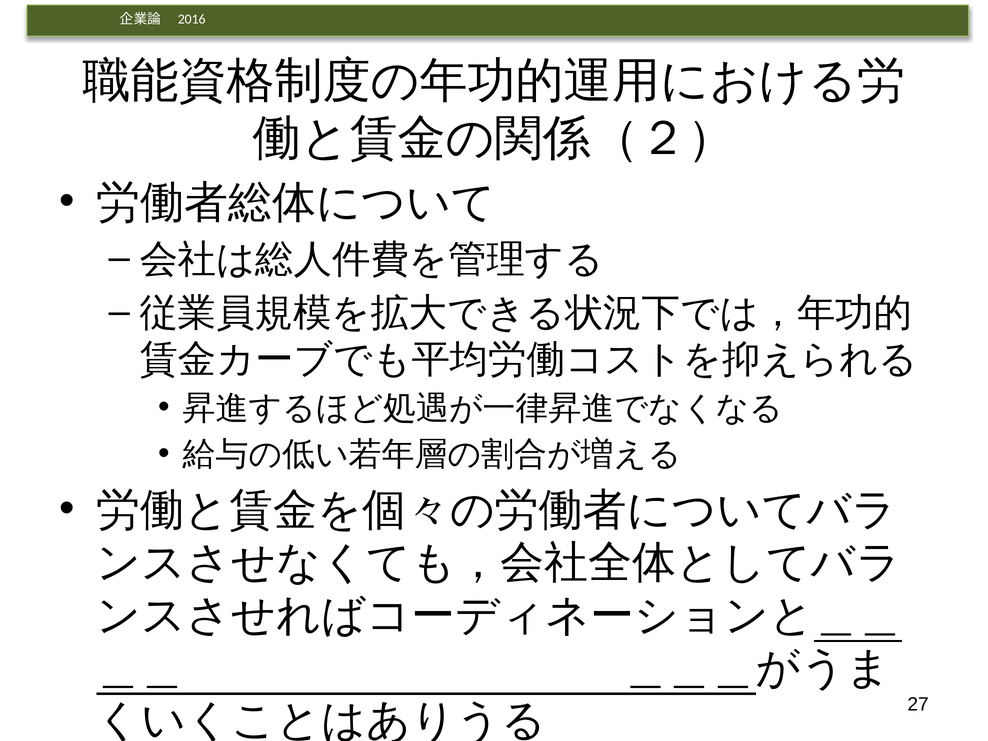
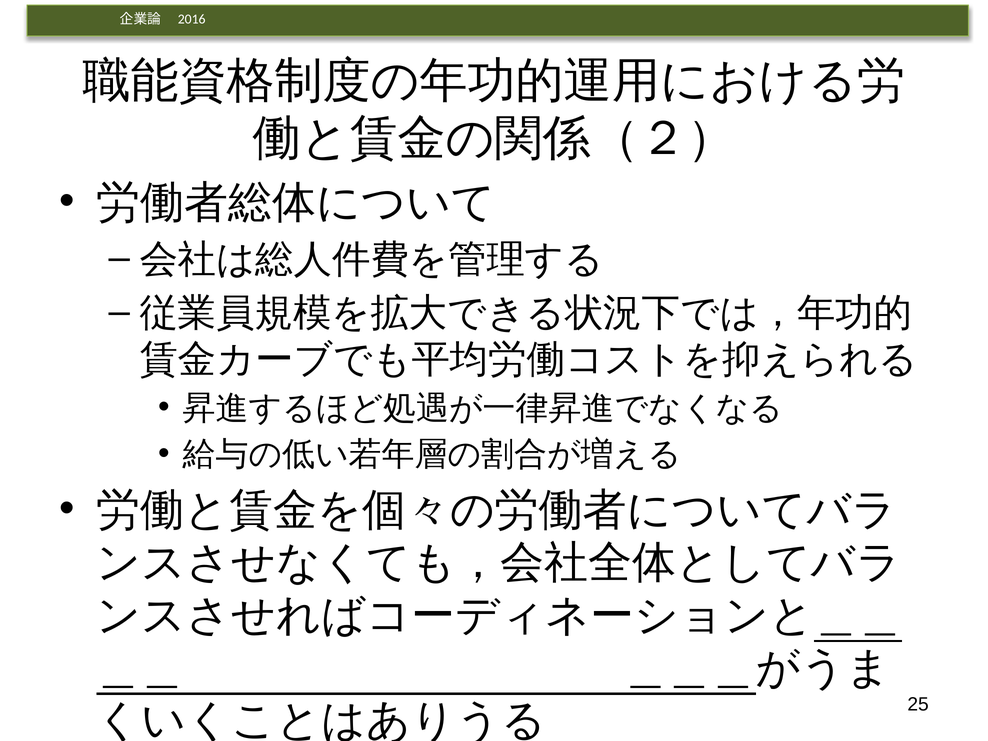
27: 27 -> 25
